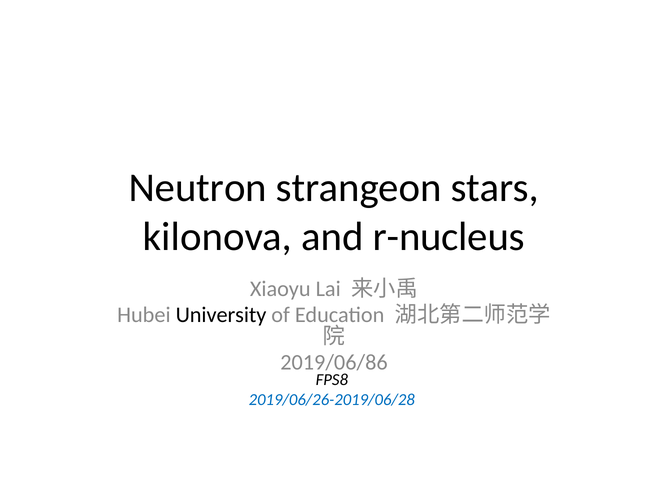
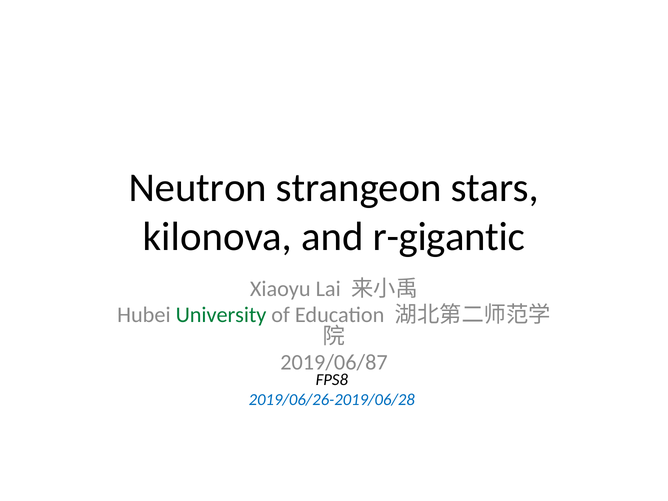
r-nucleus: r-nucleus -> r-gigantic
University colour: black -> green
2019/06/86: 2019/06/86 -> 2019/06/87
